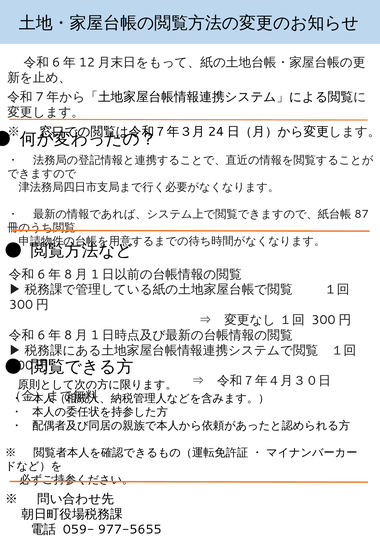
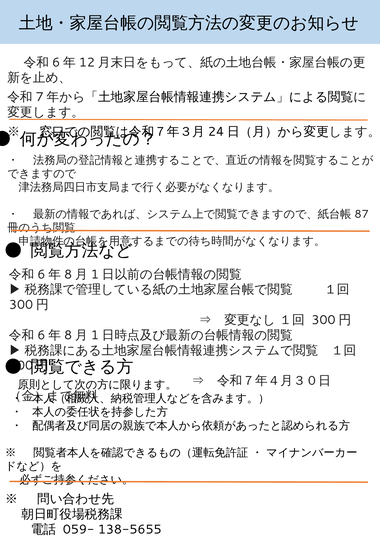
977-5655: 977-5655 -> 138-5655
